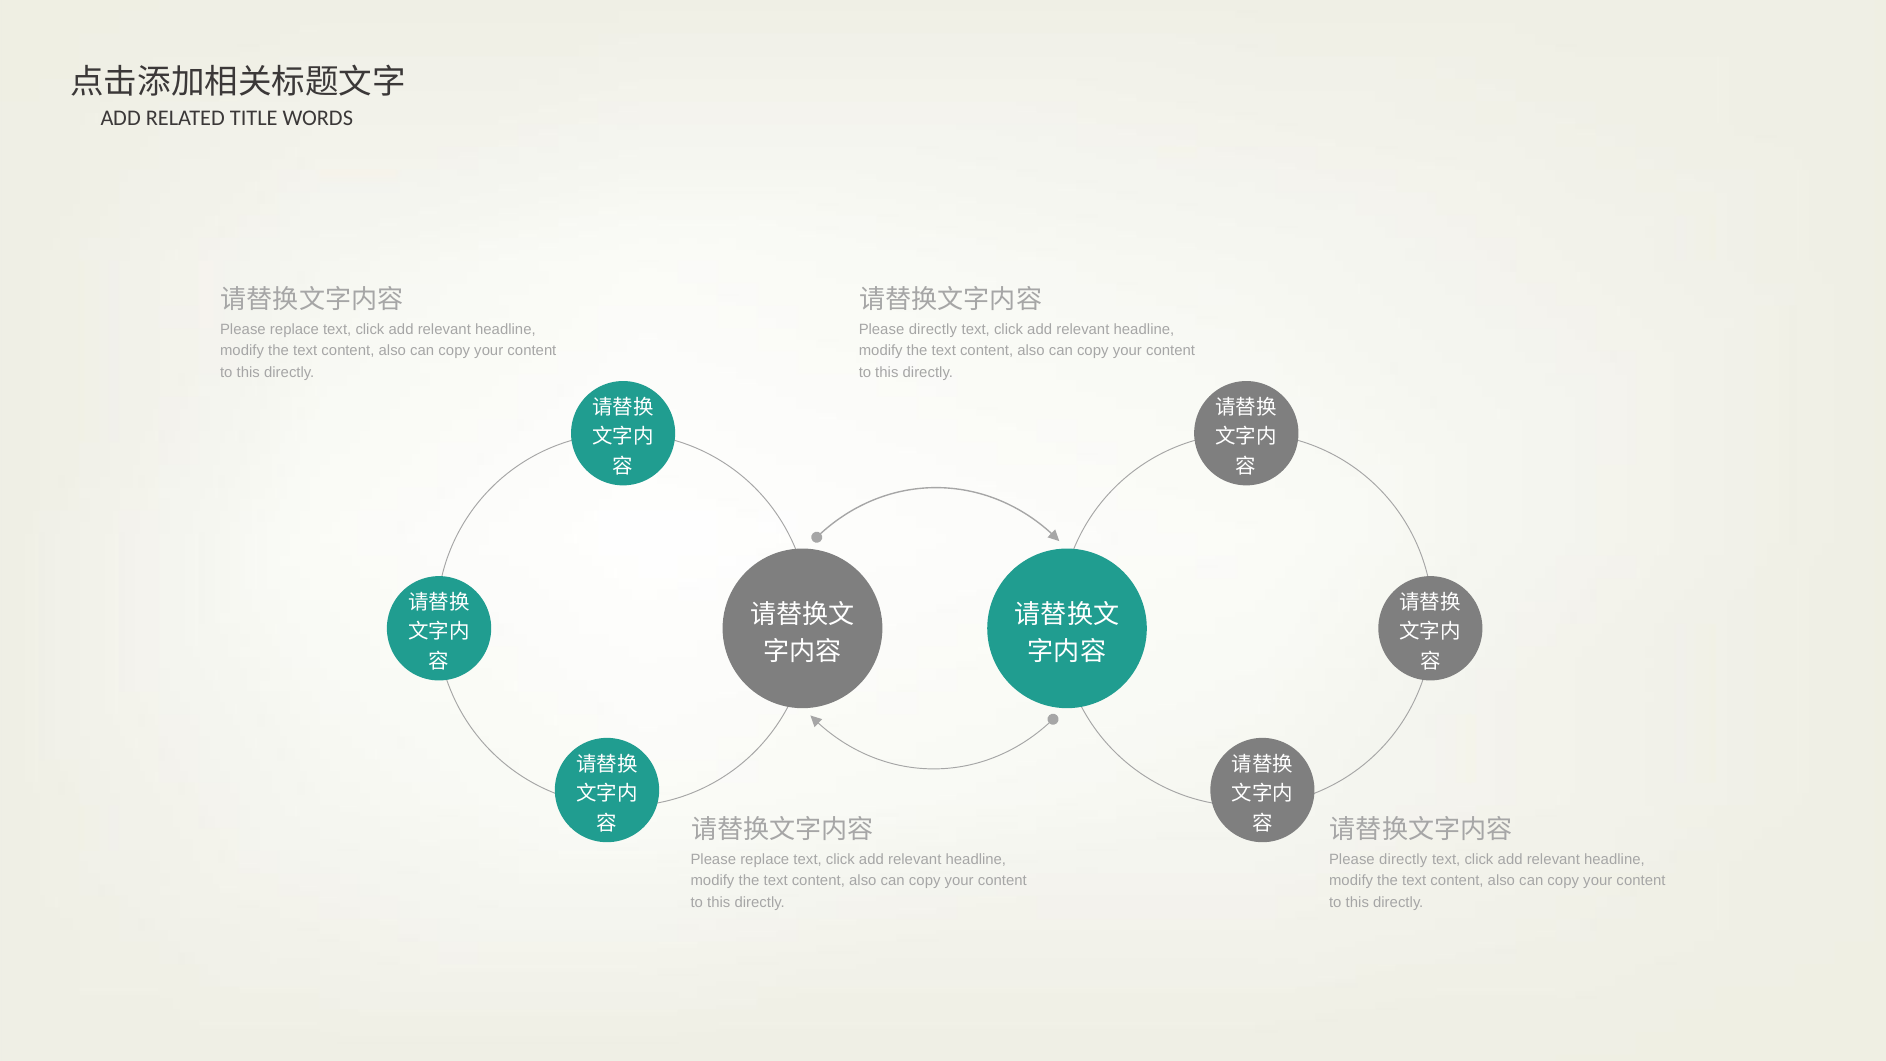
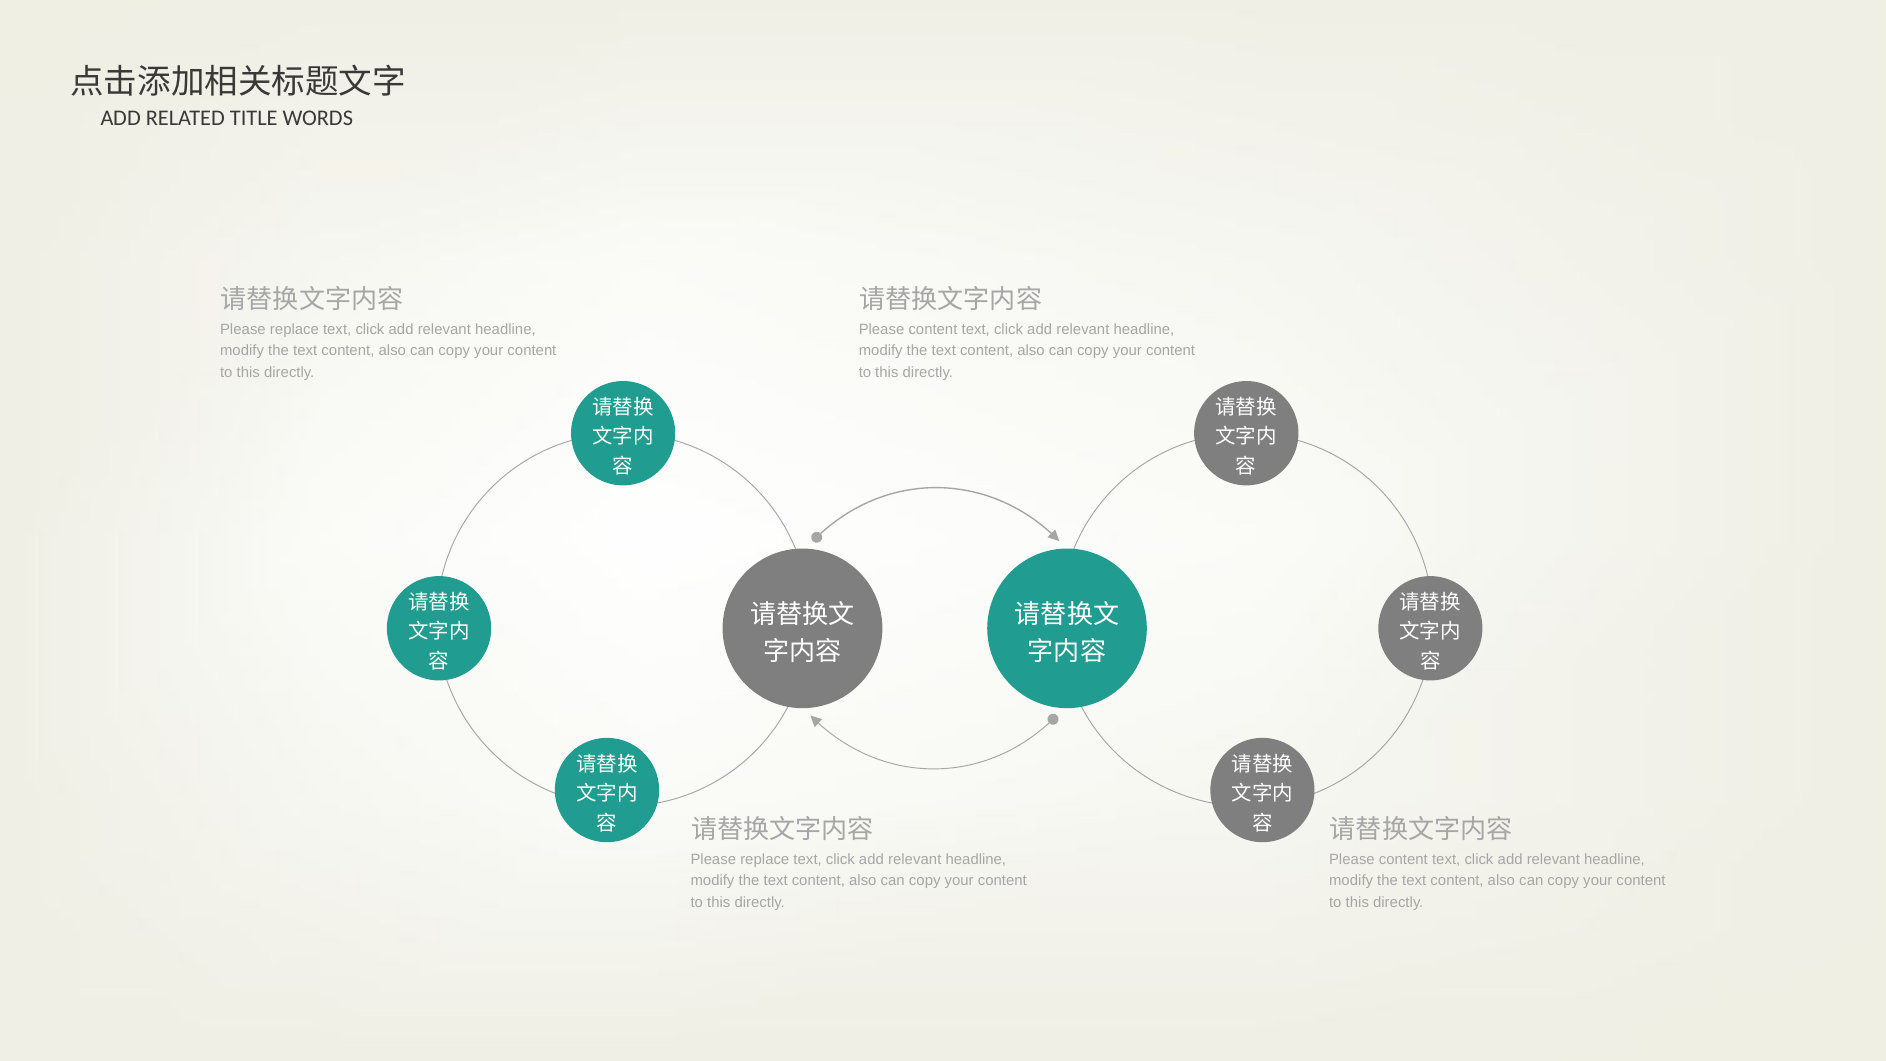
directly at (933, 329): directly -> content
directly at (1403, 859): directly -> content
